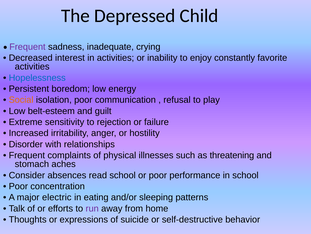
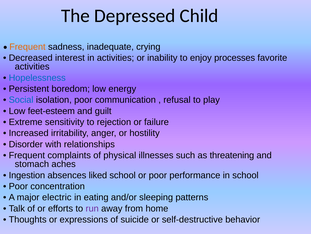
Frequent at (27, 47) colour: purple -> orange
constantly: constantly -> processes
Social colour: orange -> blue
belt-esteem: belt-esteem -> feet-esteem
Consider: Consider -> Ingestion
read: read -> liked
